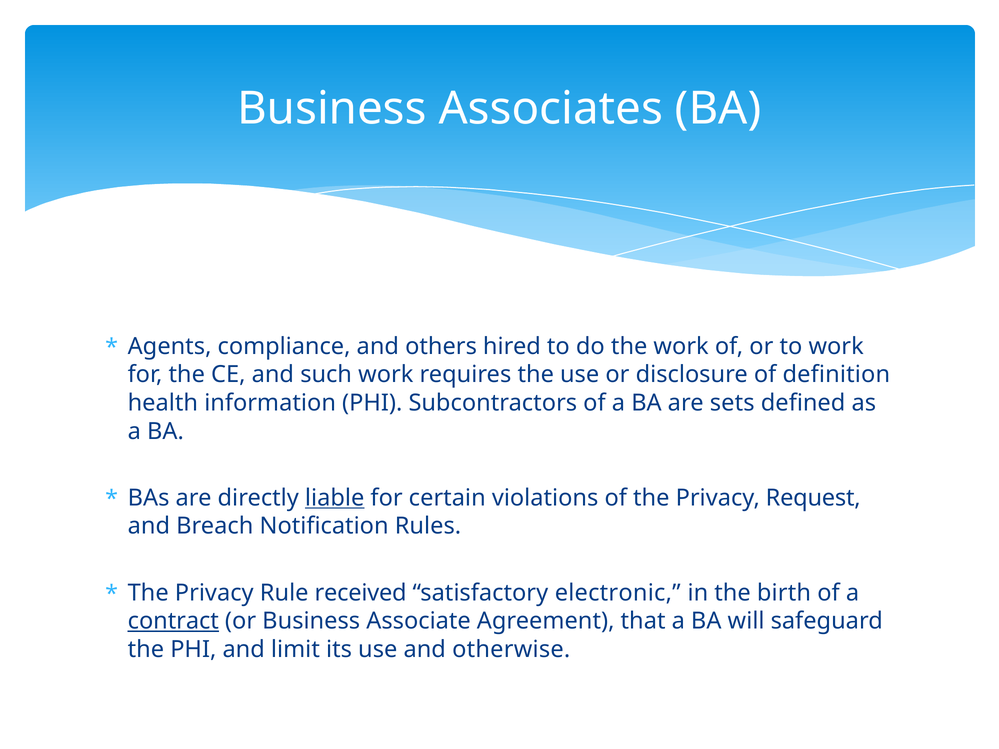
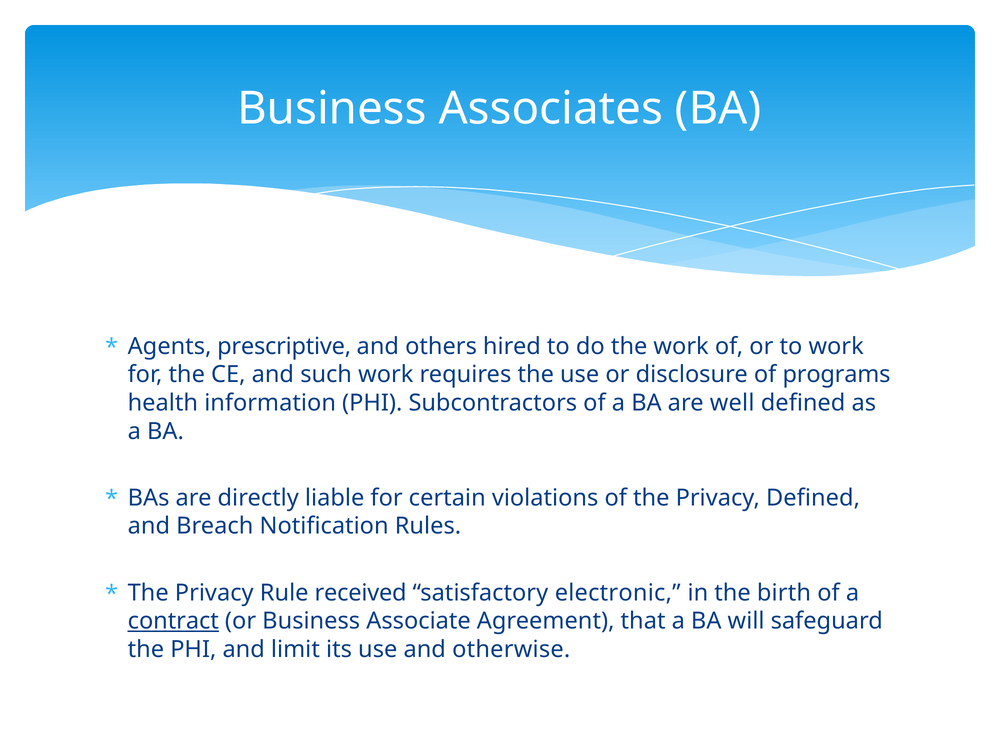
compliance: compliance -> prescriptive
definition: definition -> programs
sets: sets -> well
liable underline: present -> none
Privacy Request: Request -> Defined
